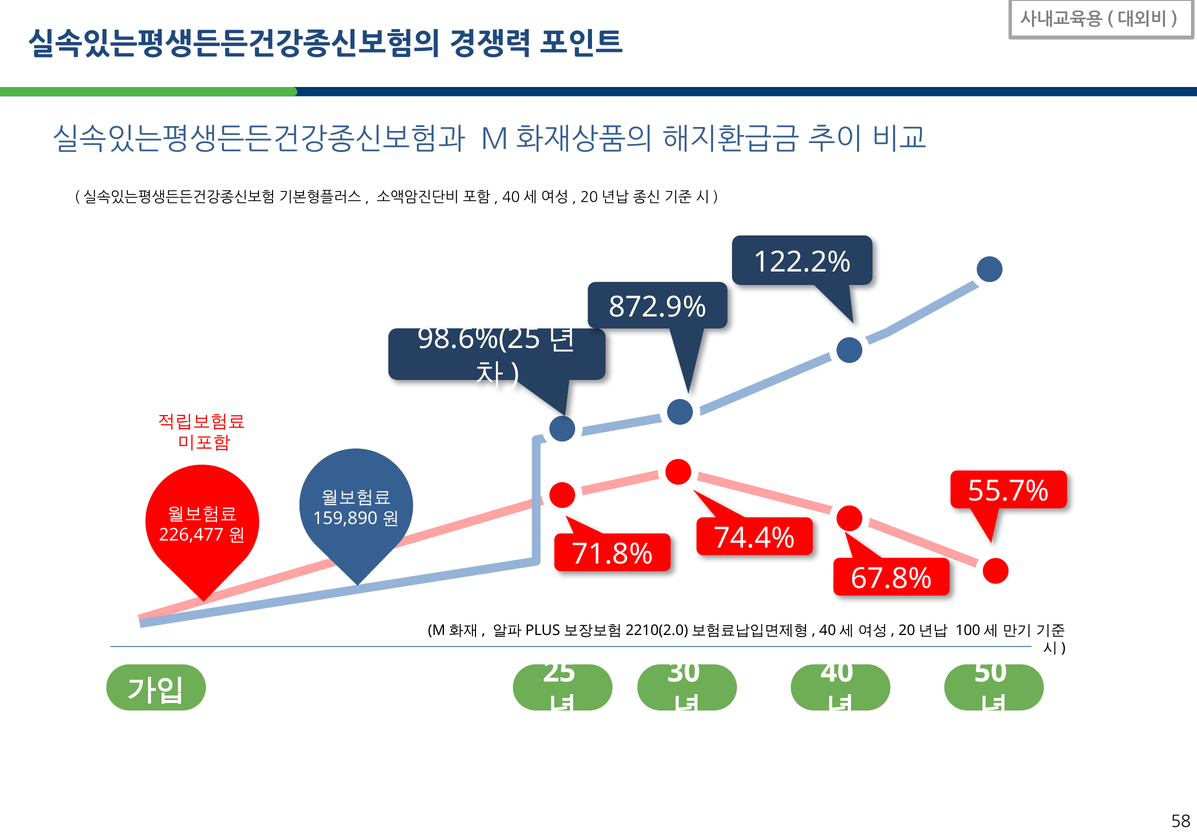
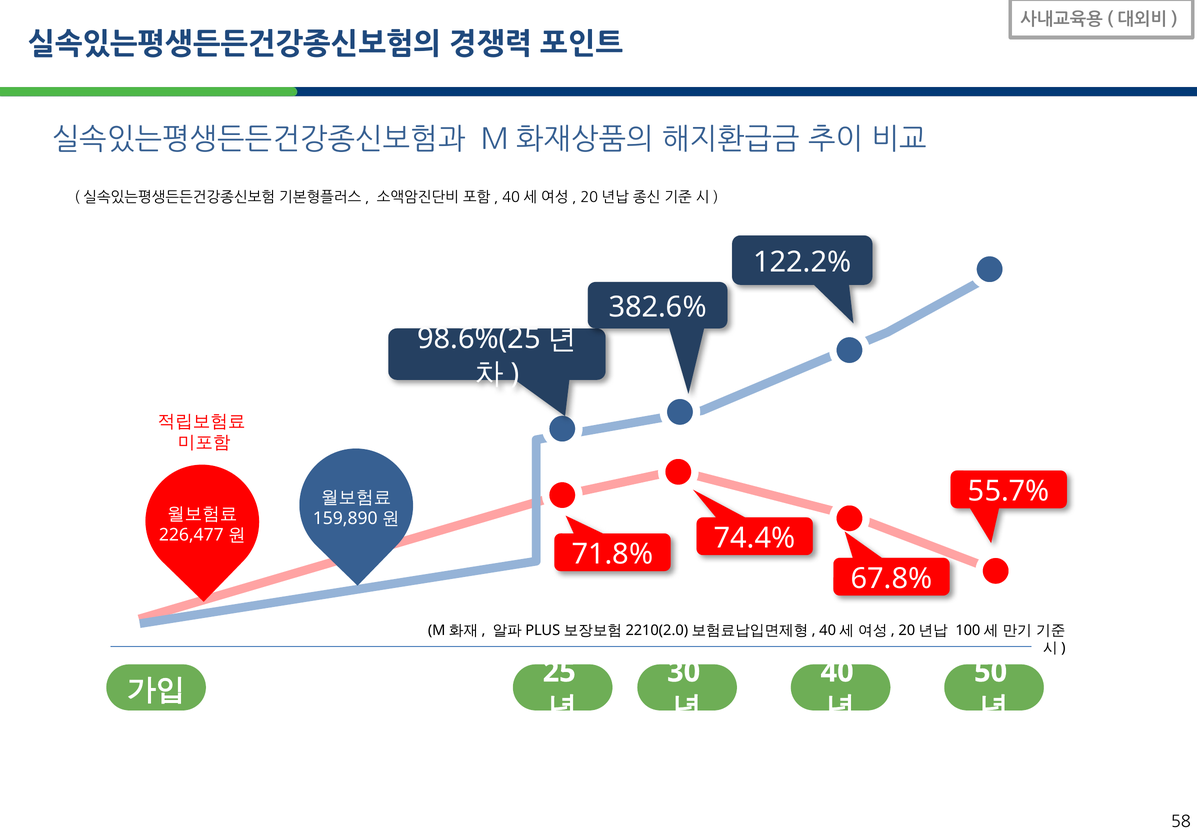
872.9%: 872.9% -> 382.6%
